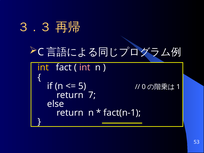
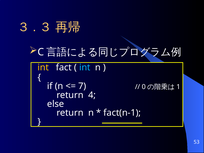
int at (85, 67) colour: pink -> light blue
5: 5 -> 7
7: 7 -> 4
